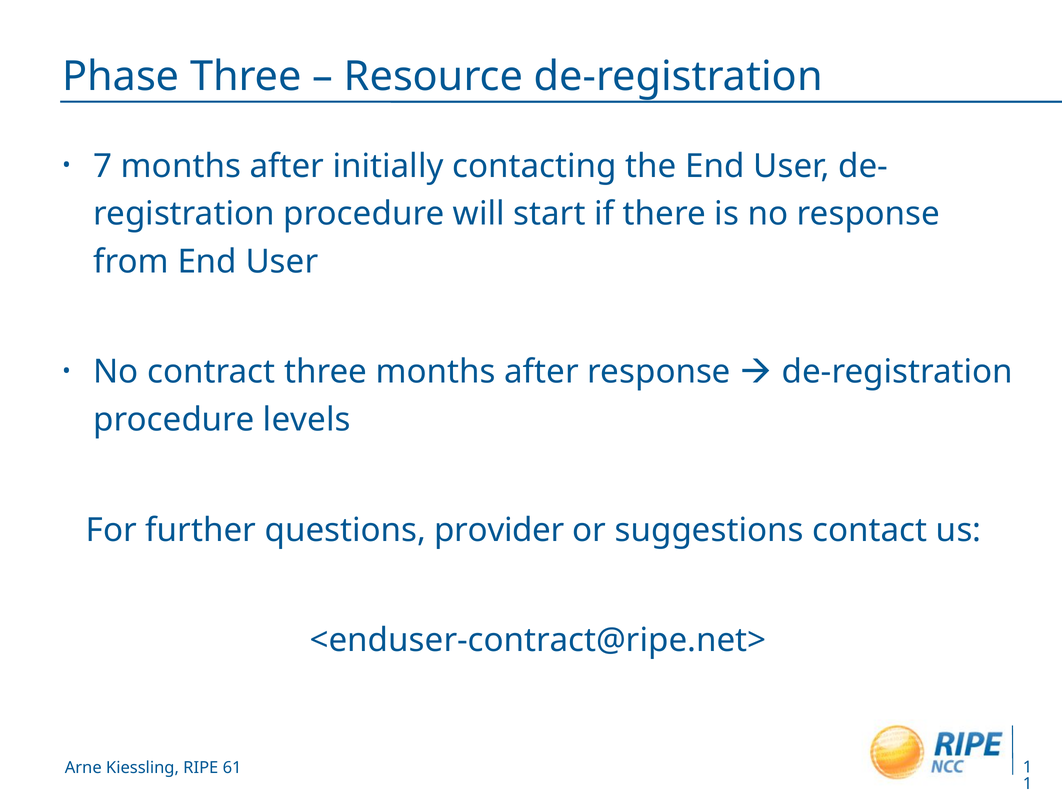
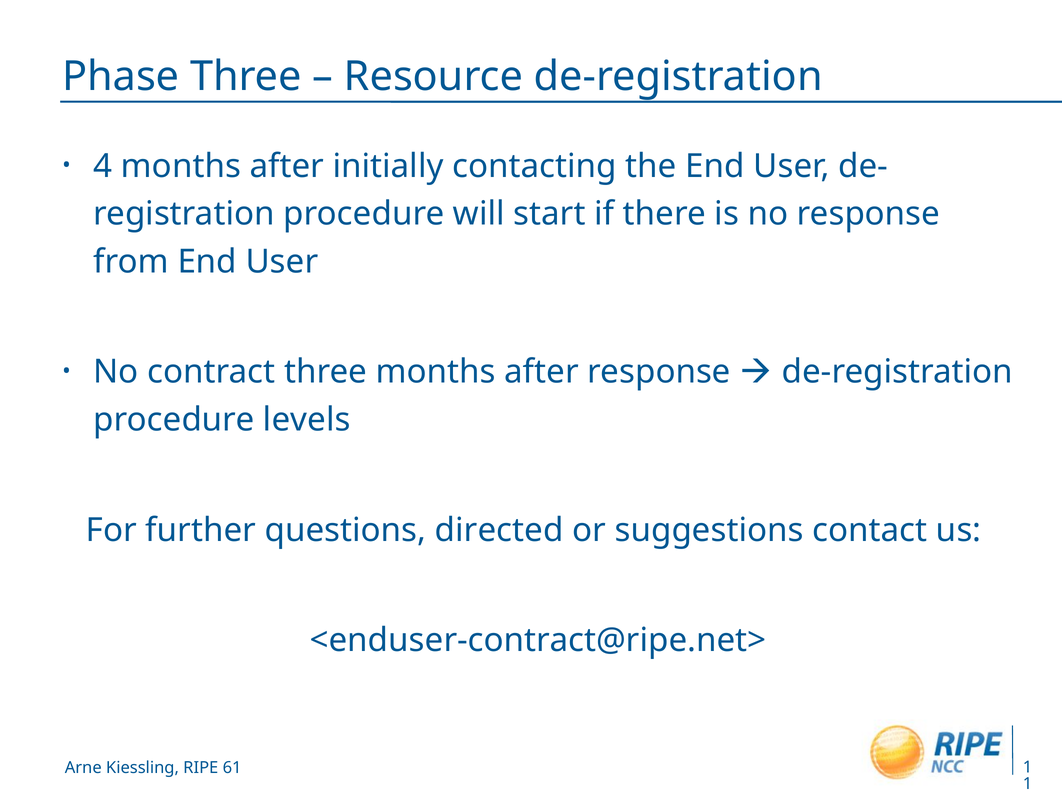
7: 7 -> 4
provider: provider -> directed
